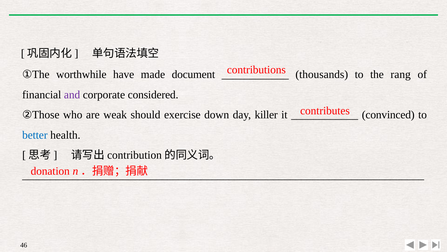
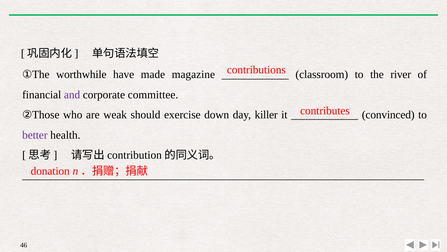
document: document -> magazine
thousands: thousands -> classroom
rang: rang -> river
considered: considered -> committee
better colour: blue -> purple
